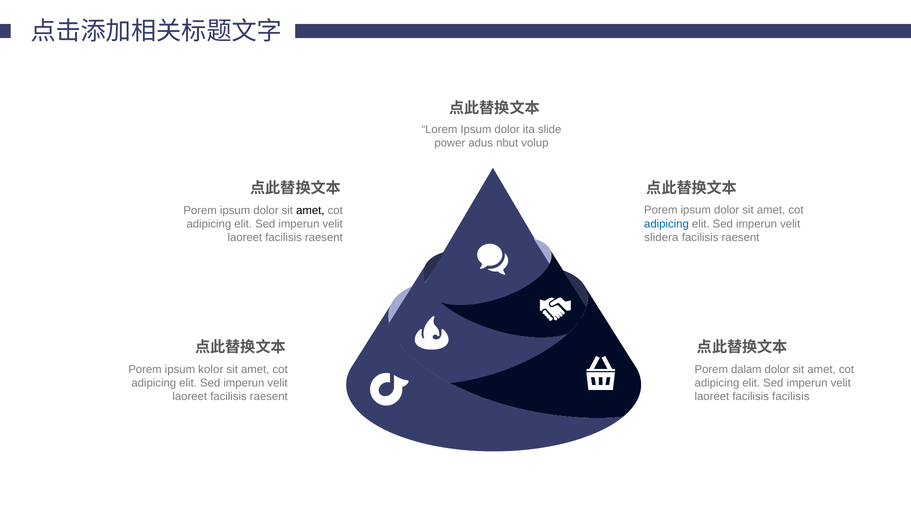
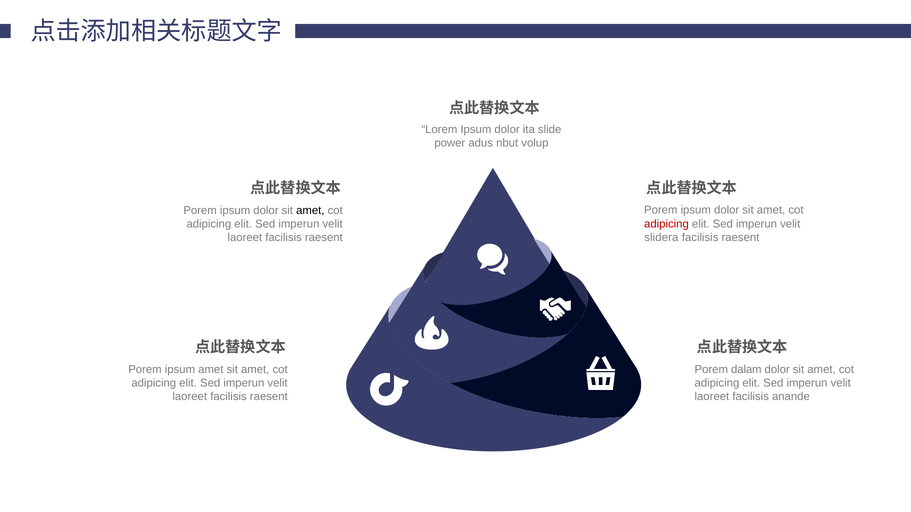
adipicing at (666, 224) colour: blue -> red
ipsum kolor: kolor -> amet
facilisis facilisis: facilisis -> anande
